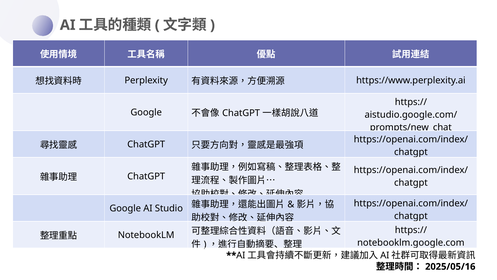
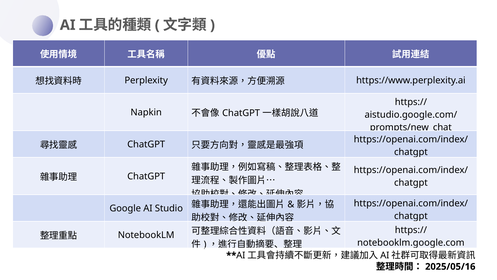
Google at (146, 112): Google -> Napkin
